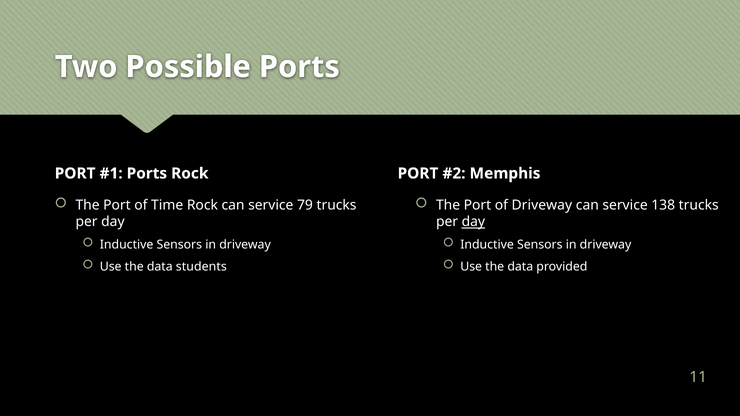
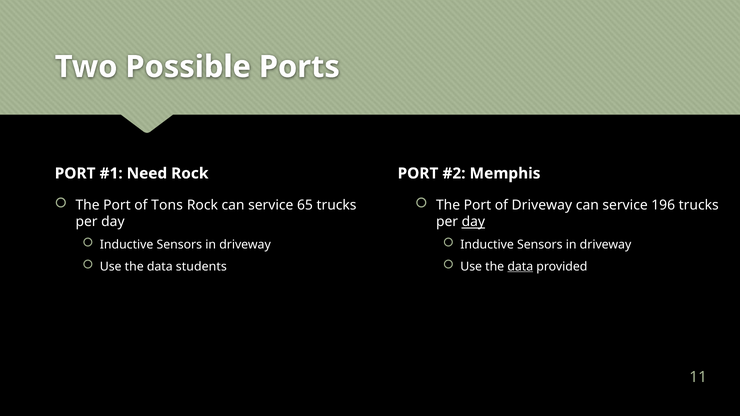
Ports at (147, 174): Ports -> Need
Time: Time -> Tons
79: 79 -> 65
138: 138 -> 196
data at (520, 267) underline: none -> present
